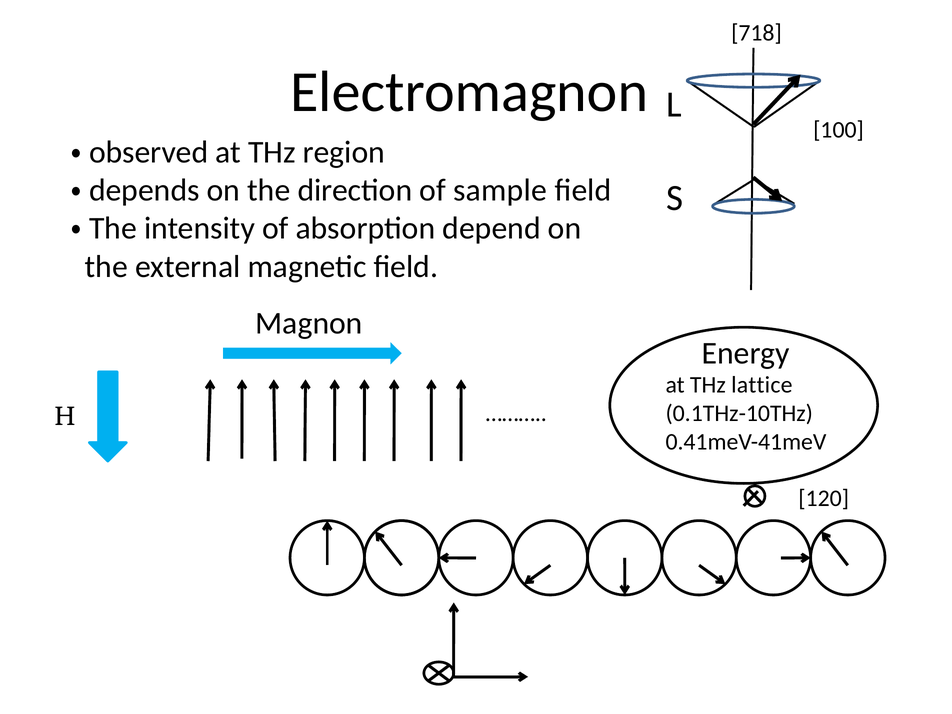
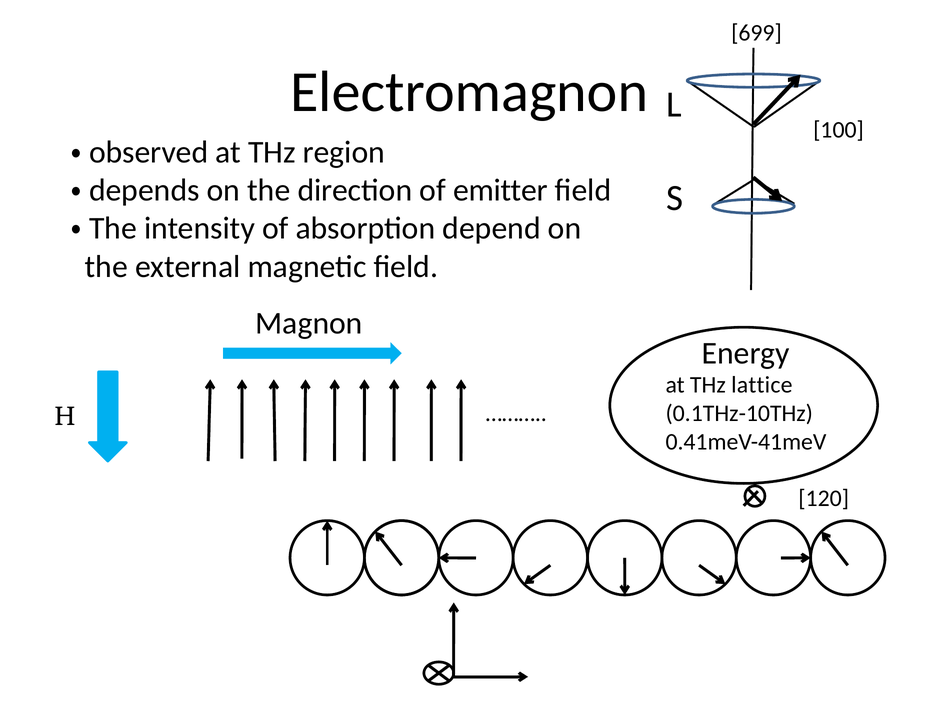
718: 718 -> 699
sample: sample -> emitter
